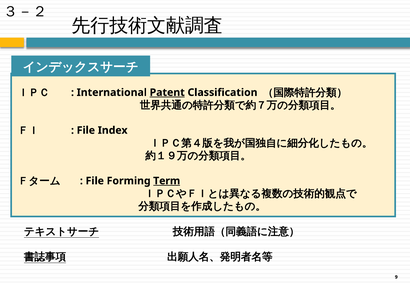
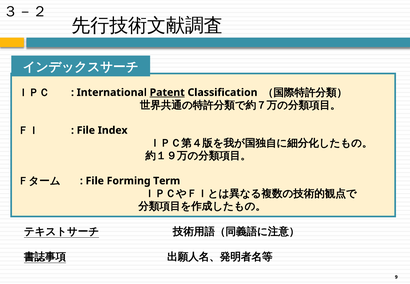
Term underline: present -> none
